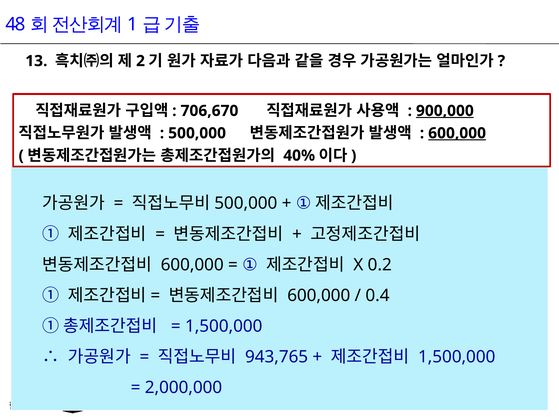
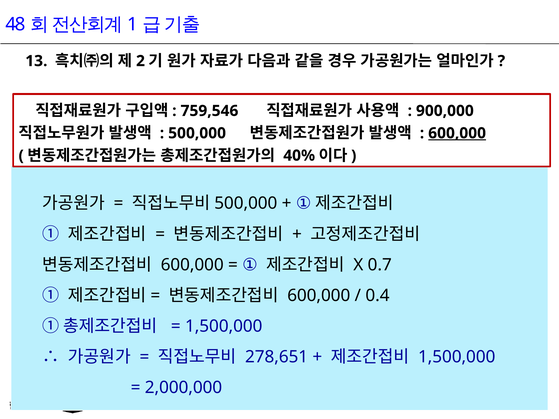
706,670: 706,670 -> 759,546
900,000 underline: present -> none
0.2: 0.2 -> 0.7
943,765: 943,765 -> 278,651
